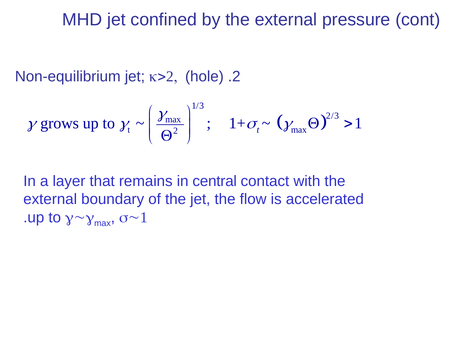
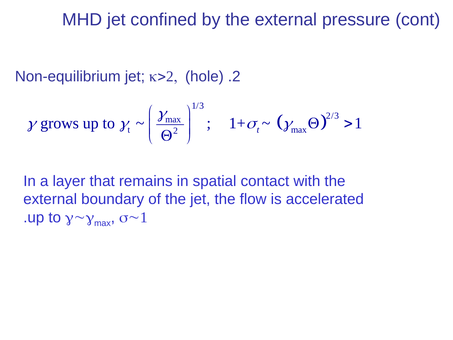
central: central -> spatial
